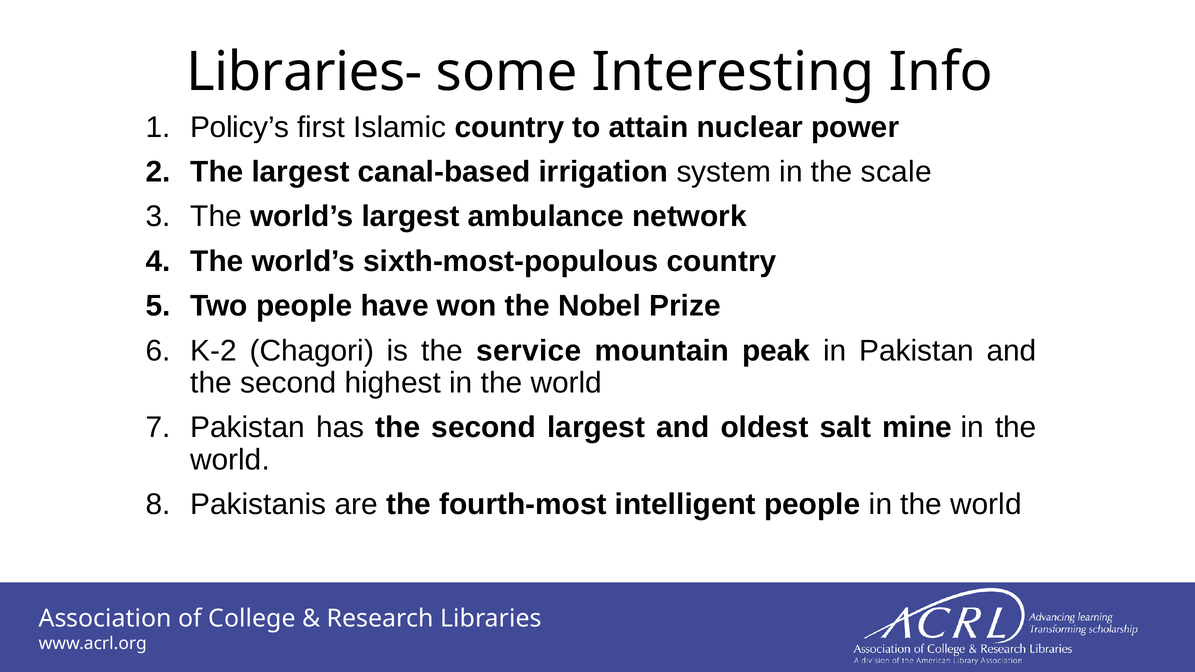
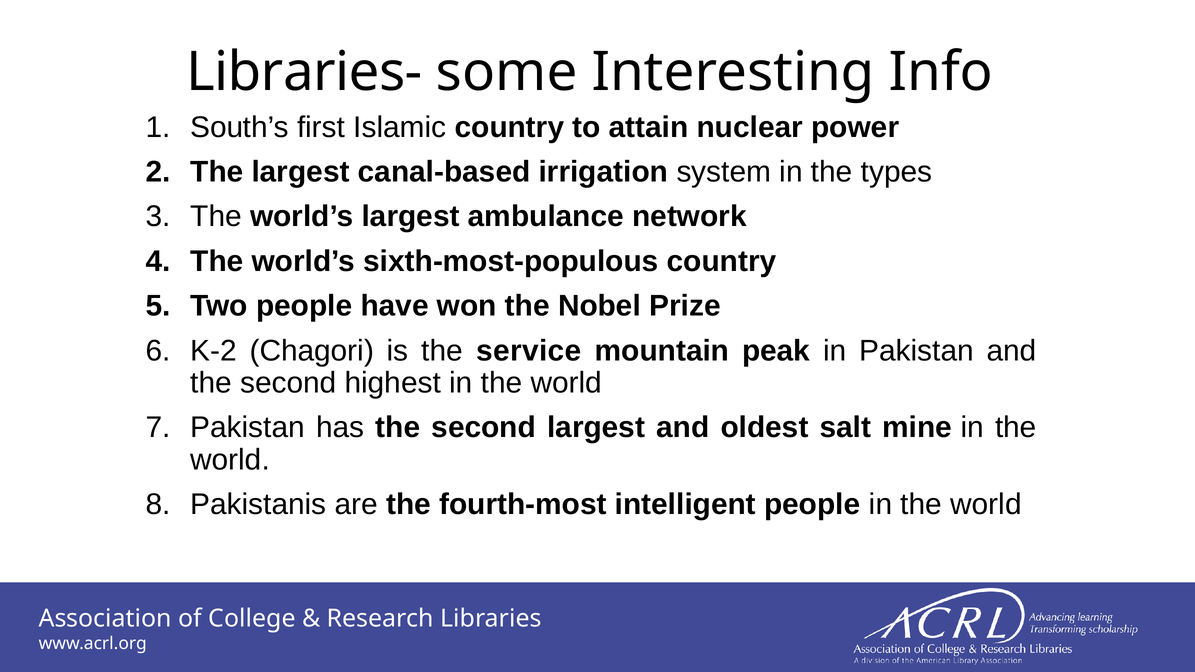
Policy’s: Policy’s -> South’s
scale: scale -> types
